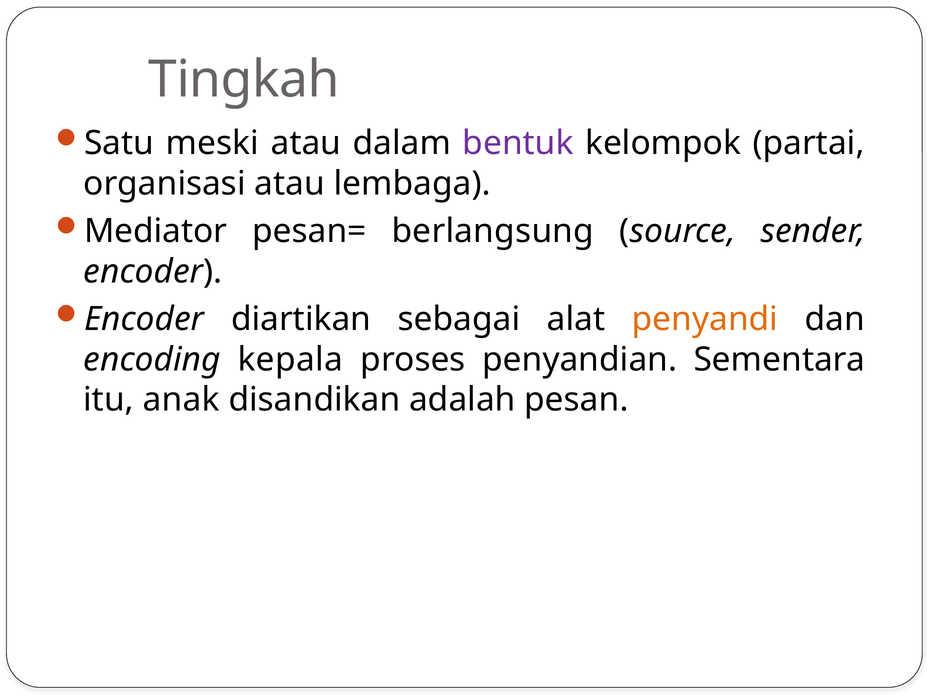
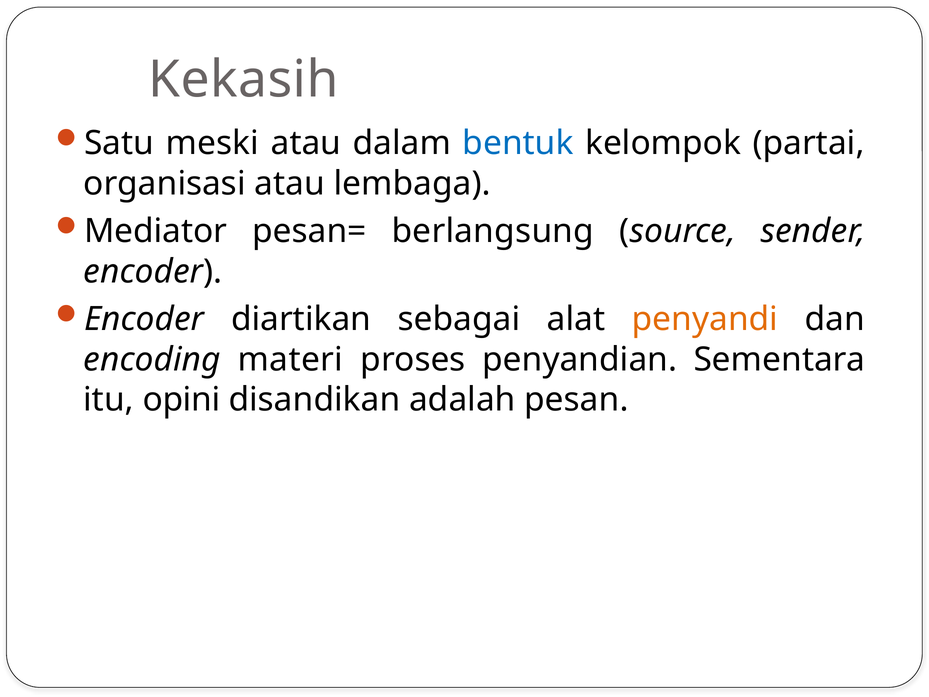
Tingkah: Tingkah -> Kekasih
bentuk colour: purple -> blue
kepala: kepala -> materi
anak: anak -> opini
